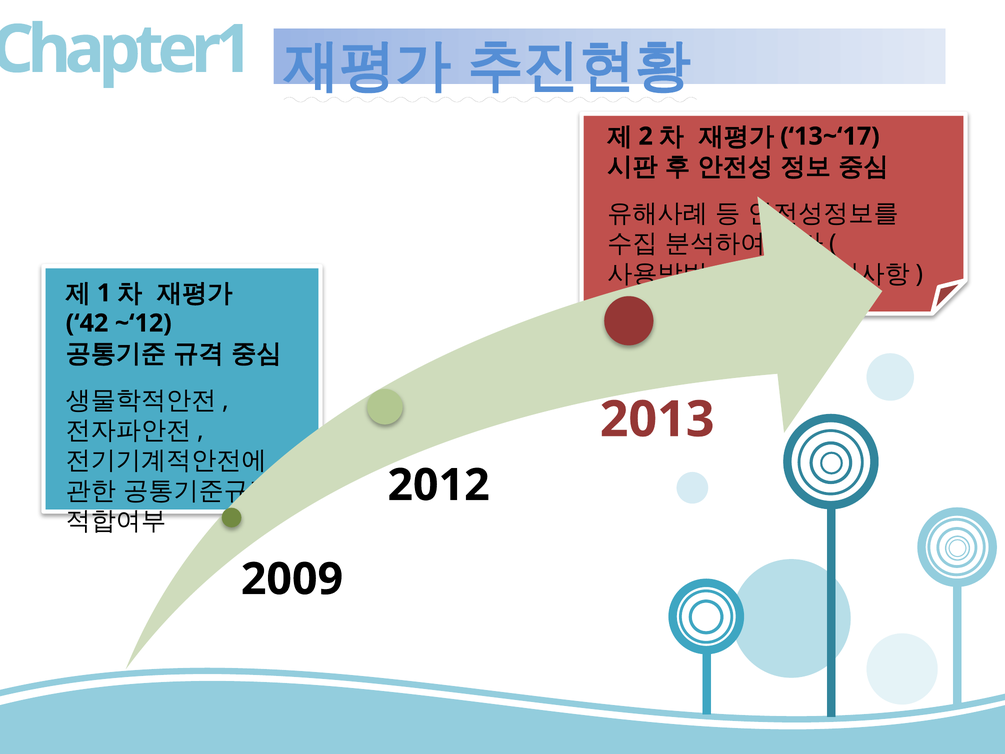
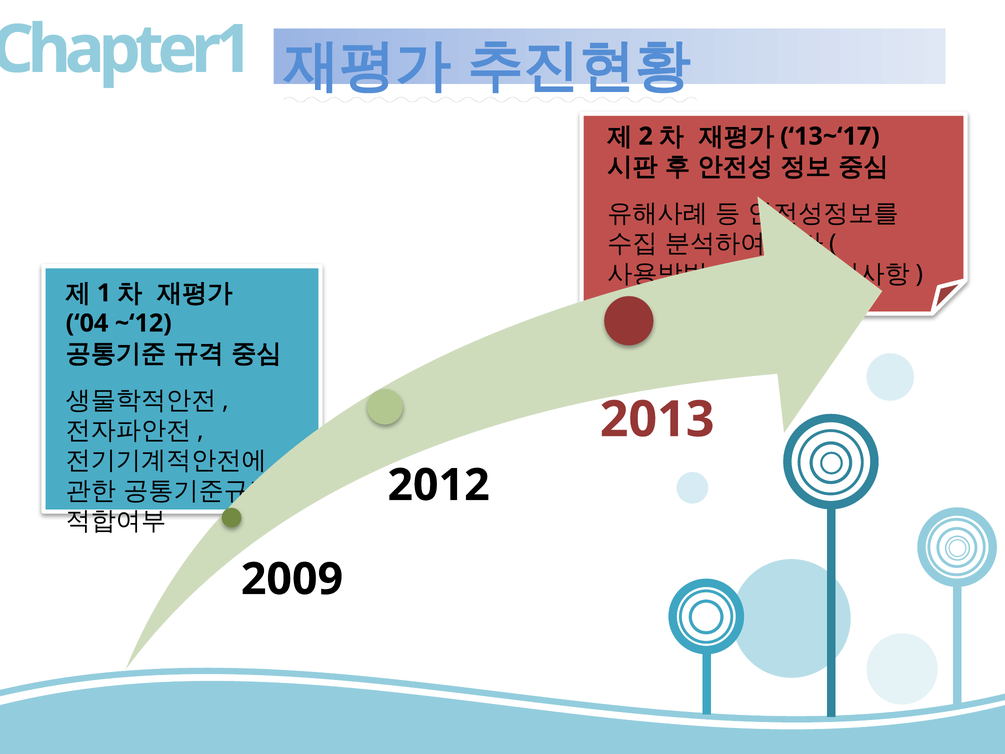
42: 42 -> 04
